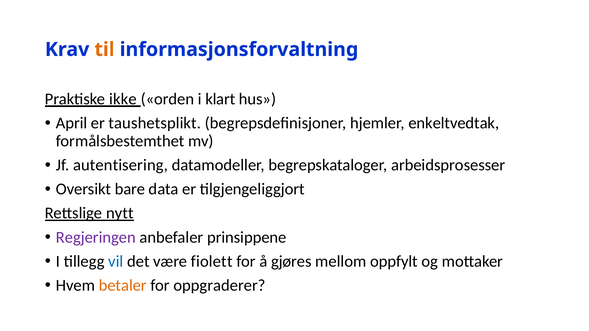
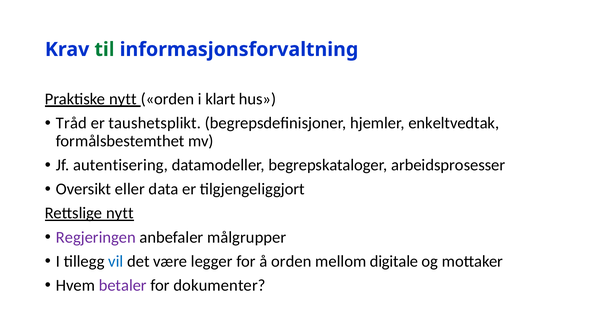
til colour: orange -> green
Praktiske ikke: ikke -> nytt
April: April -> Tråd
bare: bare -> eller
prinsippene: prinsippene -> målgrupper
fiolett: fiolett -> legger
å gjøres: gjøres -> orden
oppfylt: oppfylt -> digitale
betaler colour: orange -> purple
oppgraderer: oppgraderer -> dokumenter
